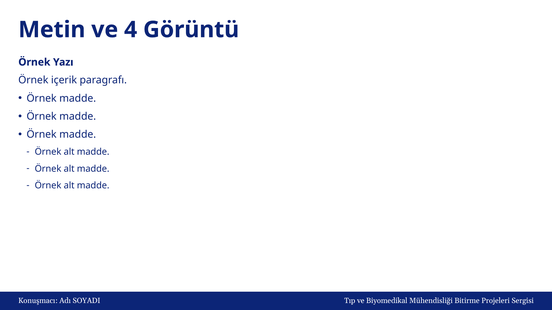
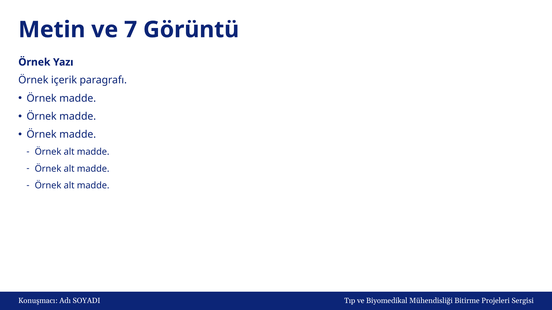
4: 4 -> 7
